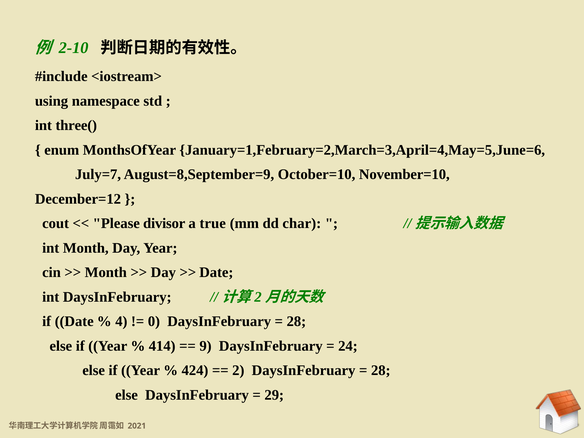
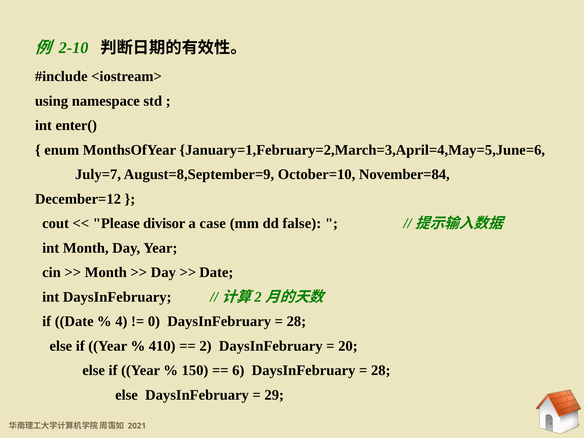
three(: three( -> enter(
November=10: November=10 -> November=84
true: true -> case
char: char -> false
414: 414 -> 410
9: 9 -> 2
24: 24 -> 20
424: 424 -> 150
2: 2 -> 6
